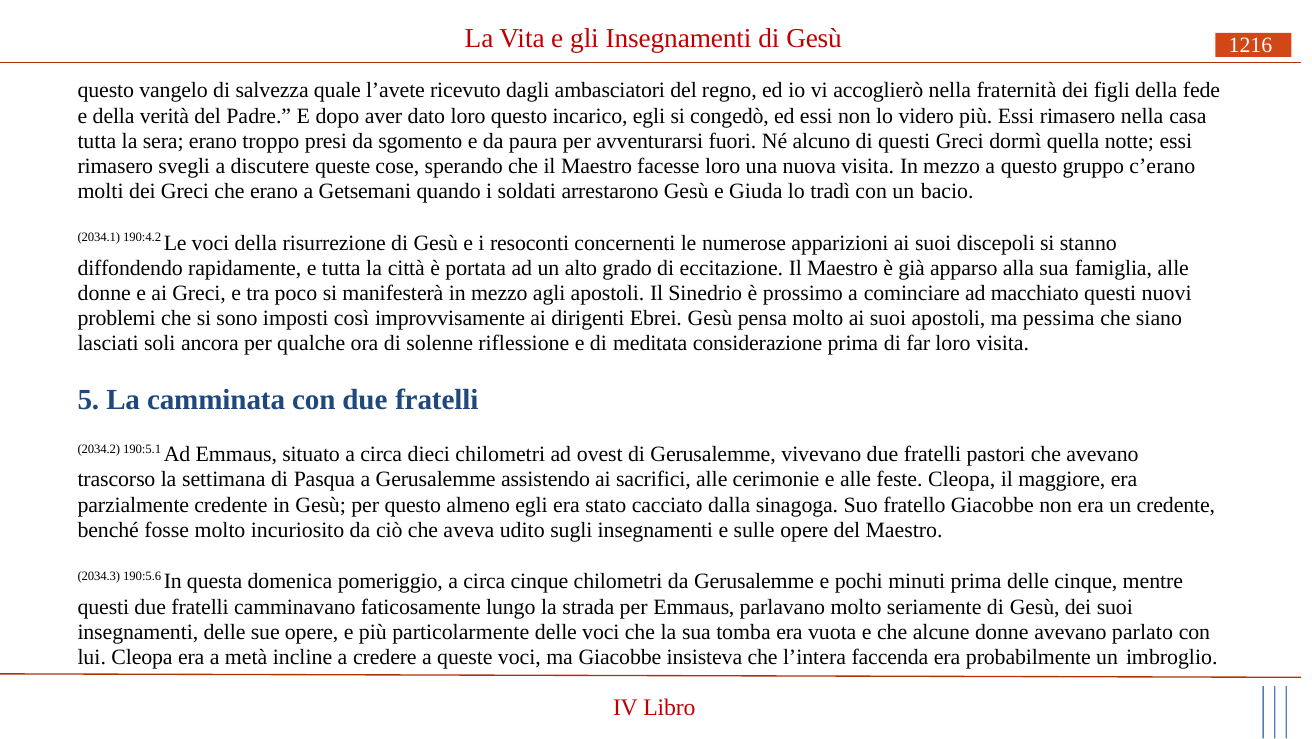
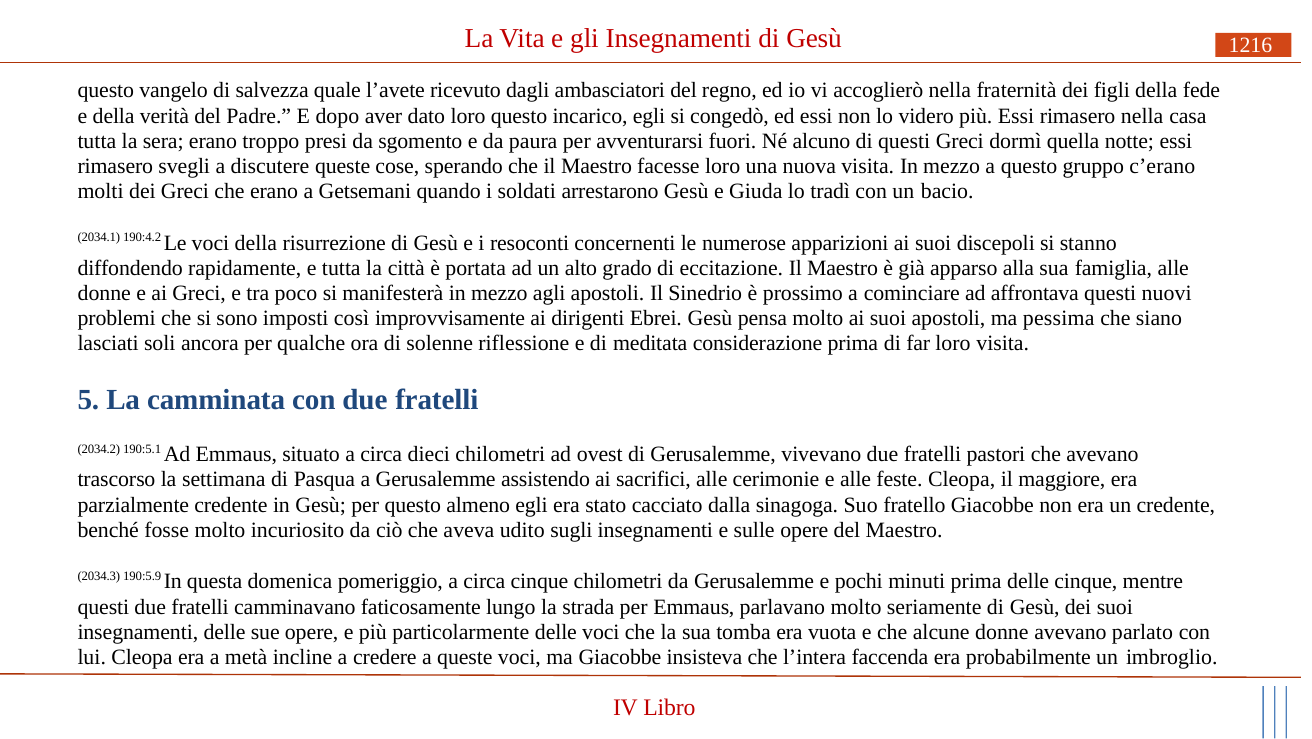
macchiato: macchiato -> affrontava
190:5.6: 190:5.6 -> 190:5.9
